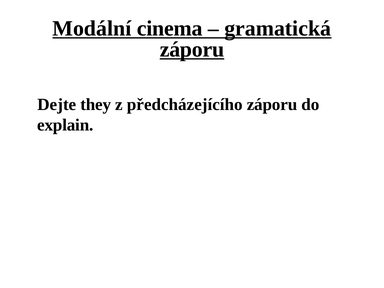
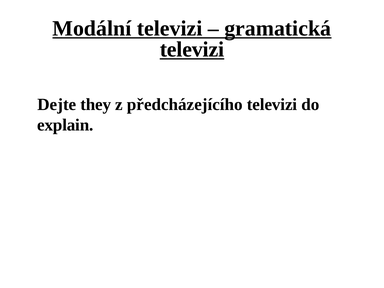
Modální cinema: cinema -> televizi
záporu at (192, 49): záporu -> televizi
předcházejícího záporu: záporu -> televizi
